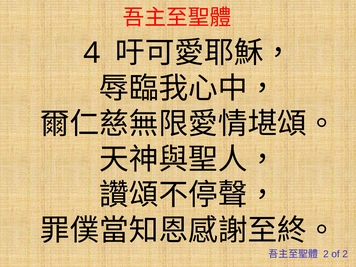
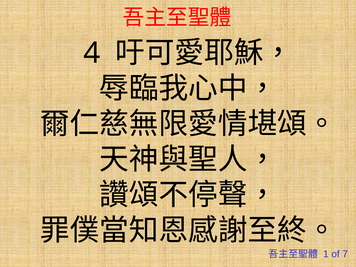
2 at (326, 254): 2 -> 1
of 2: 2 -> 7
